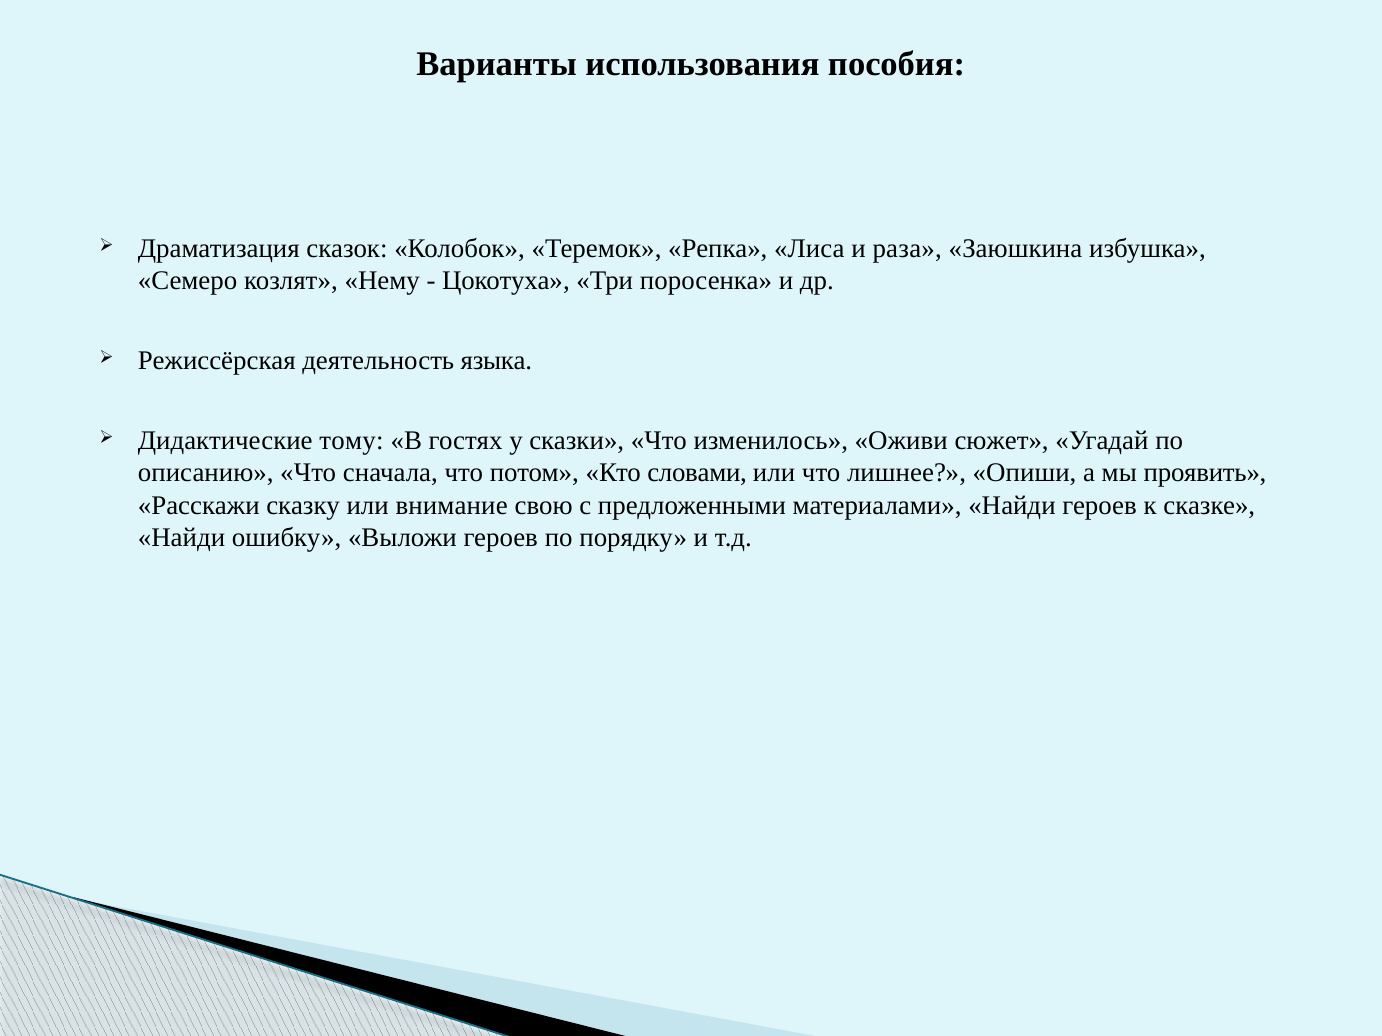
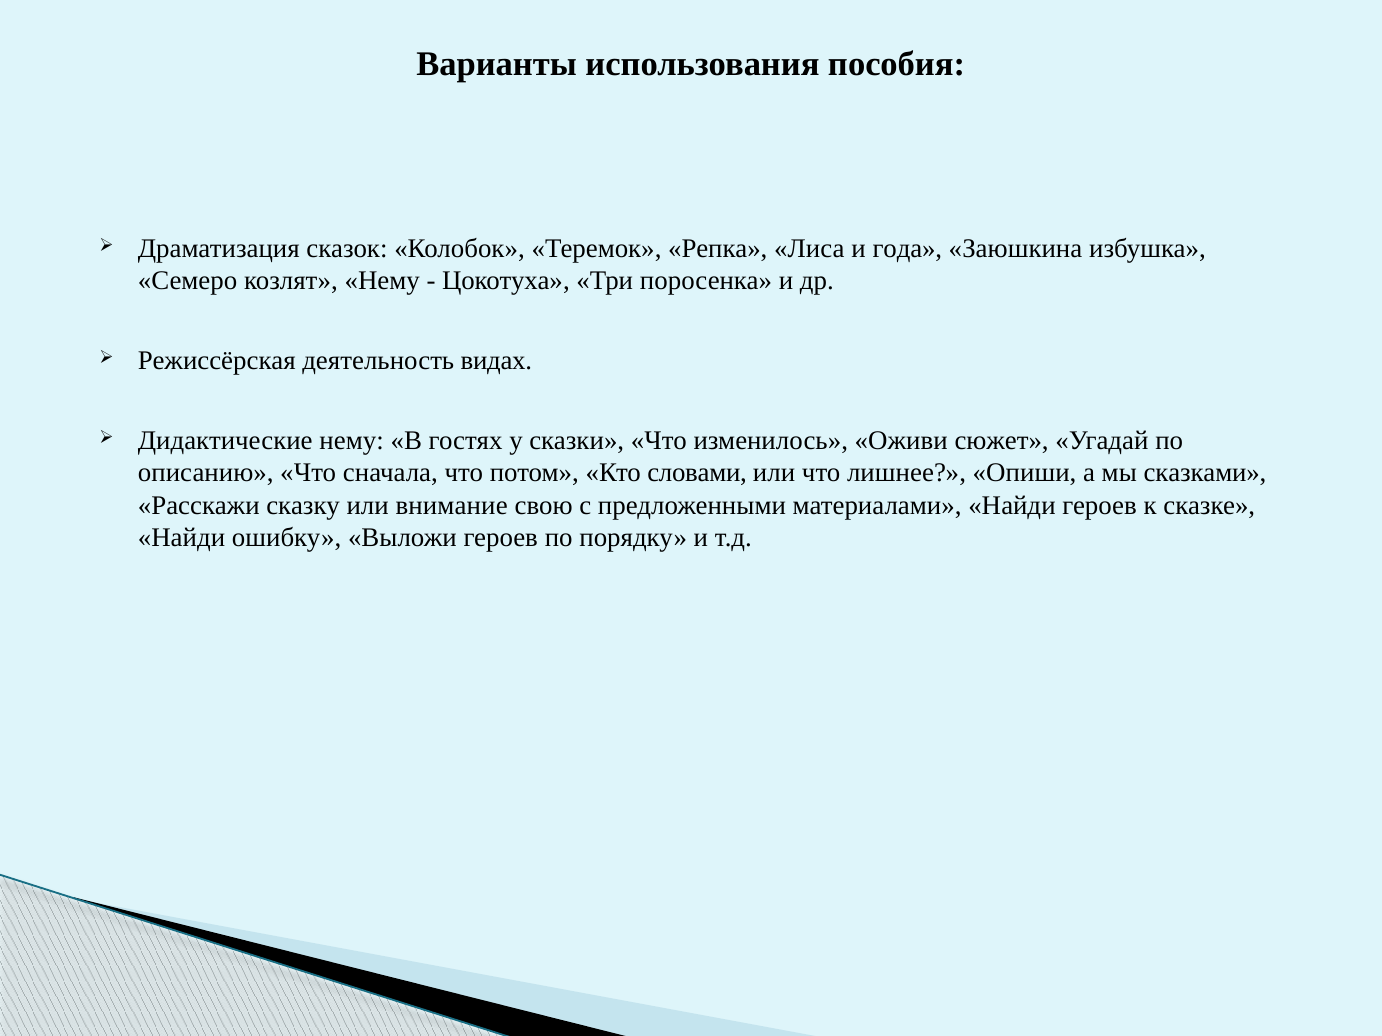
раза: раза -> года
языка: языка -> видах
Дидактические тому: тому -> нему
проявить: проявить -> сказками
